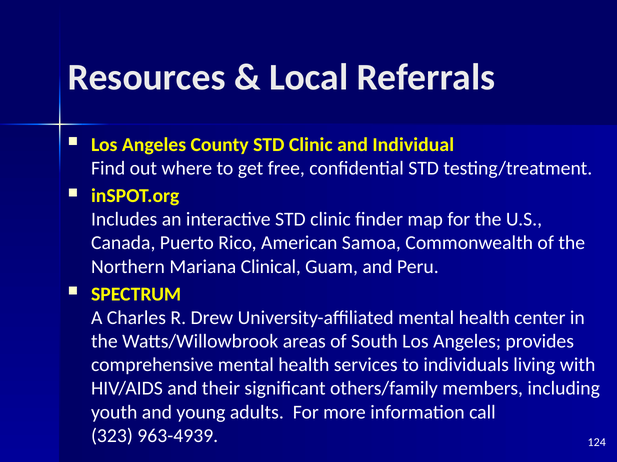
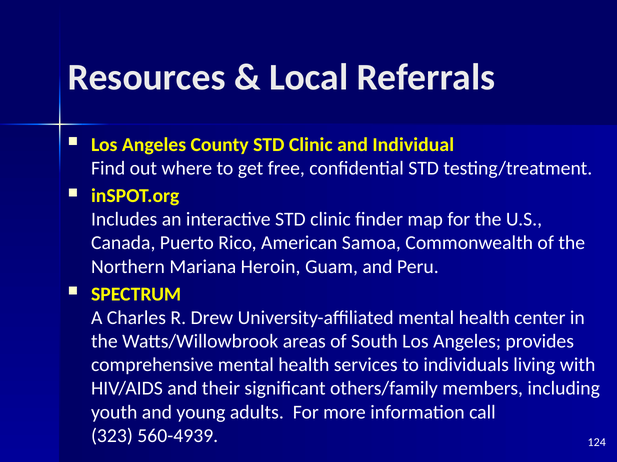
Clinical: Clinical -> Heroin
963-4939: 963-4939 -> 560-4939
